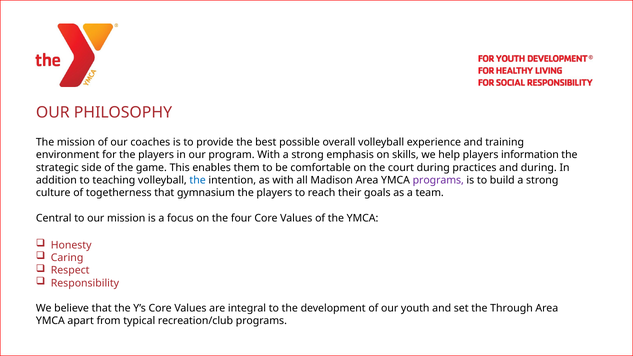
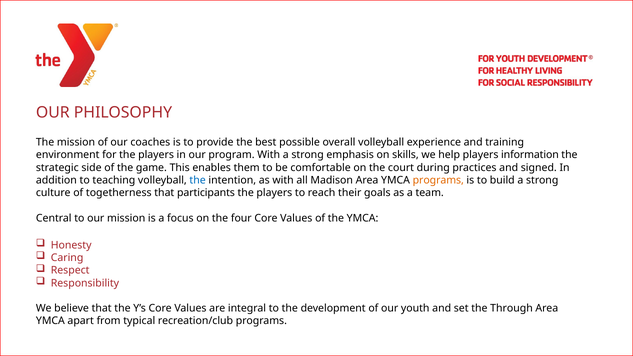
and during: during -> signed
programs at (438, 180) colour: purple -> orange
gymnasium: gymnasium -> participants
